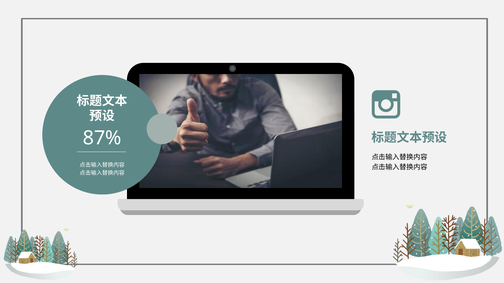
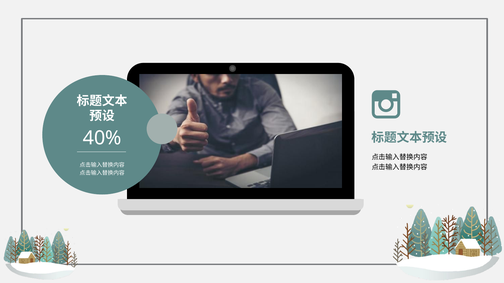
87%: 87% -> 40%
